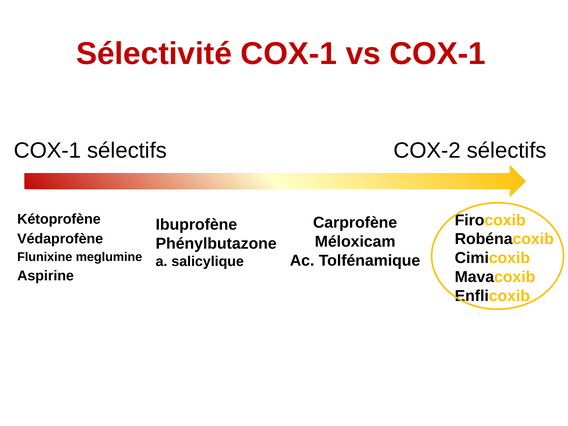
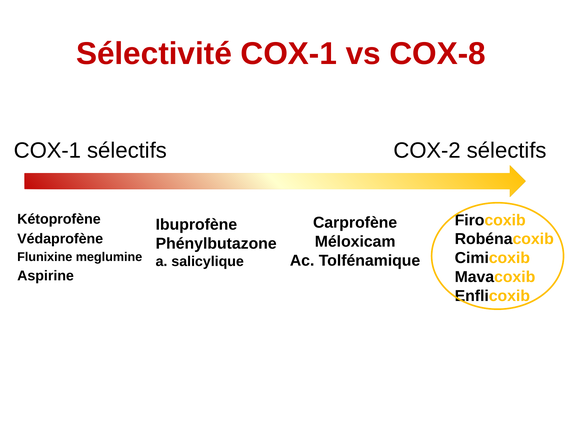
vs COX-1: COX-1 -> COX-8
